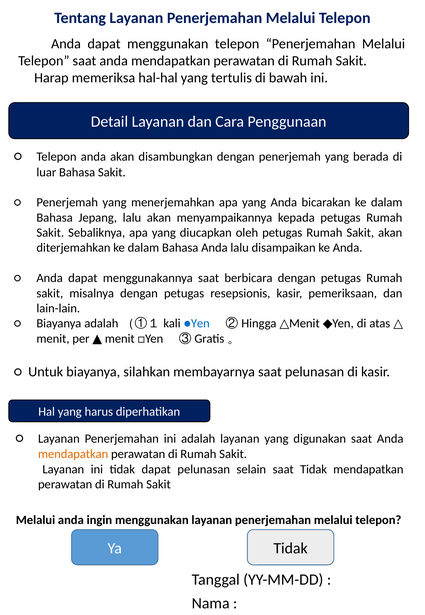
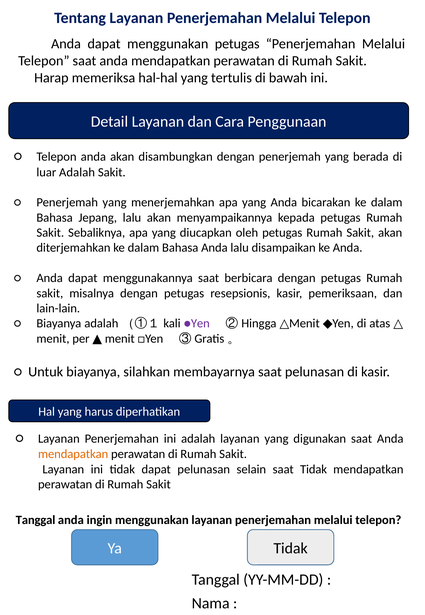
menggunakan telepon: telepon -> petugas
luar Bahasa: Bahasa -> Adalah
●Yen colour: blue -> purple
Melalui at (36, 519): Melalui -> Tanggal
